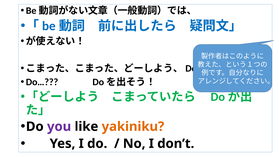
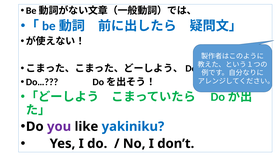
yakiniku colour: orange -> blue
